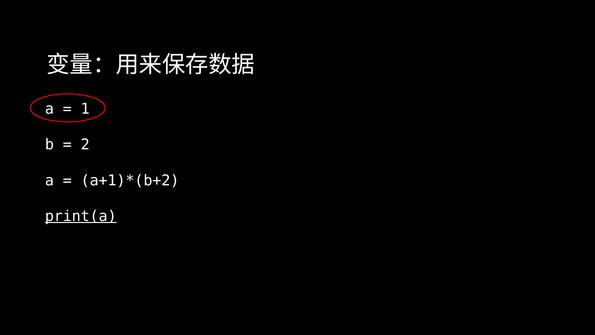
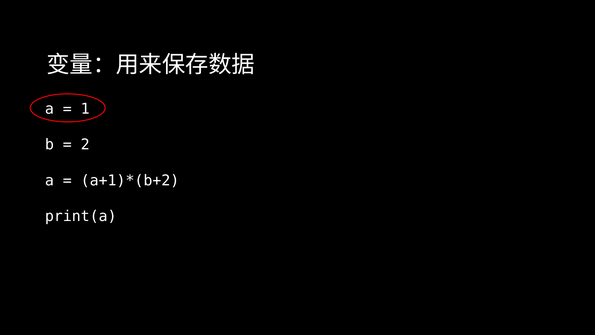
print(a underline: present -> none
